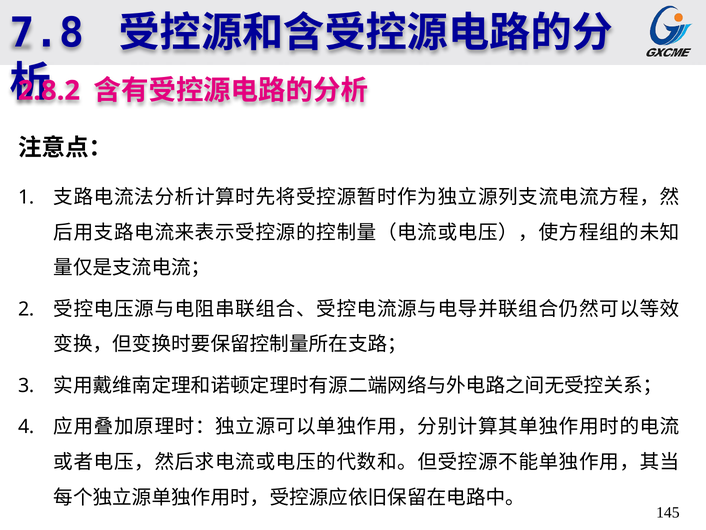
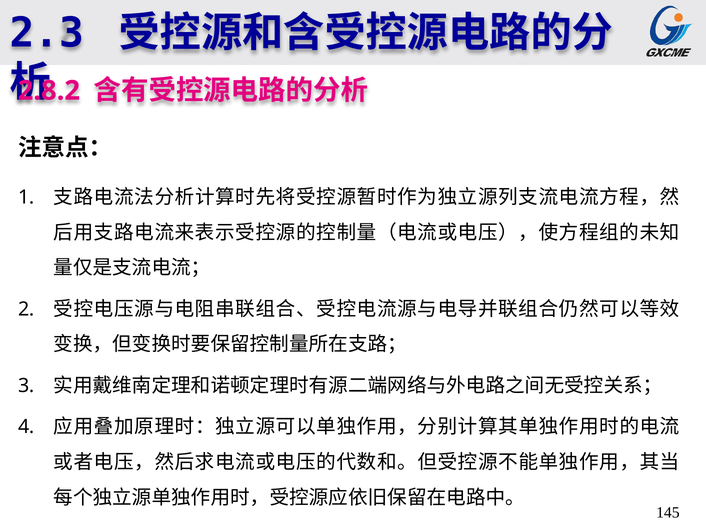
7.8: 7.8 -> 2.3
